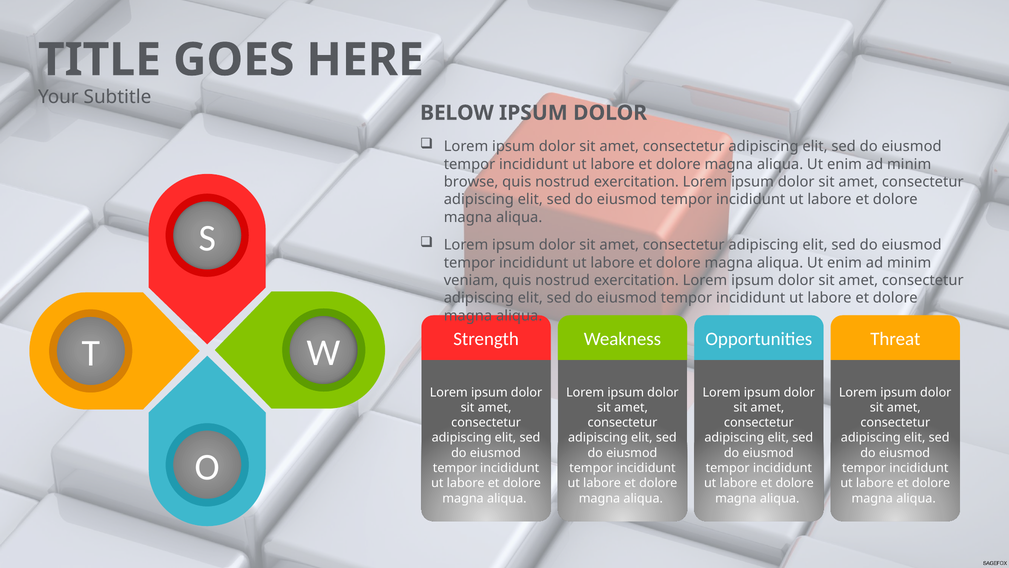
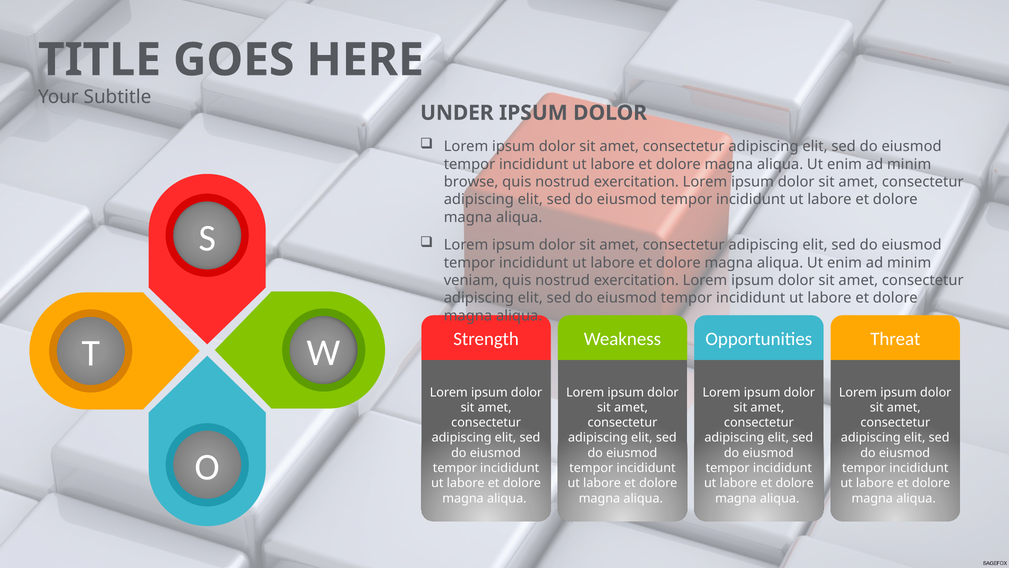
BELOW: BELOW -> UNDER
